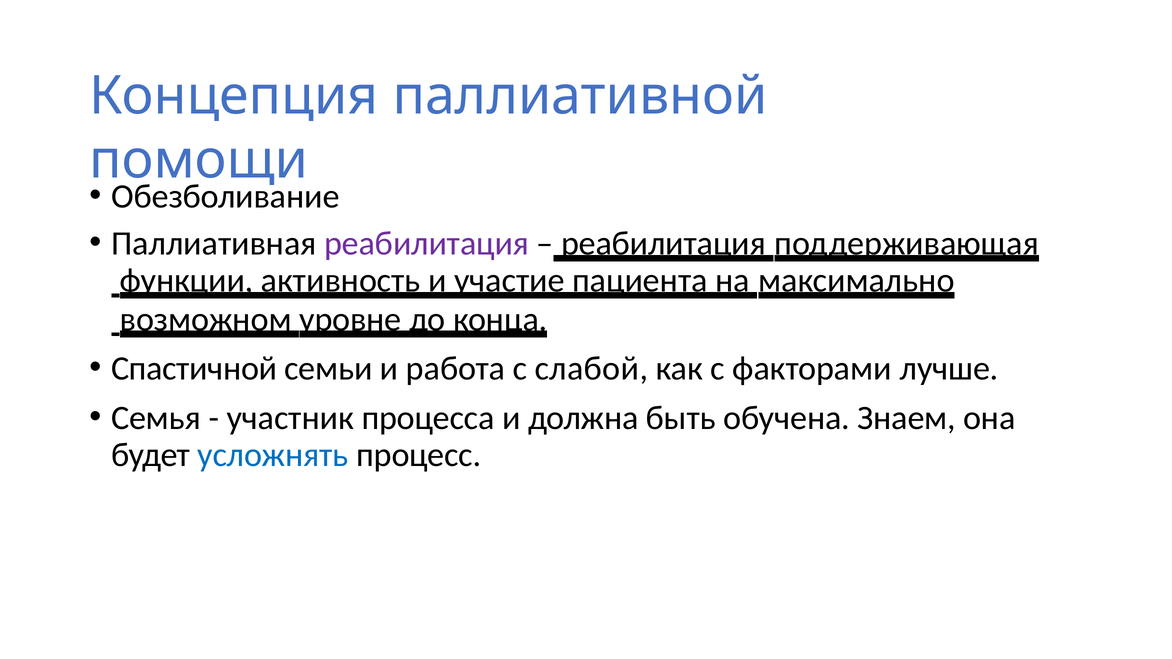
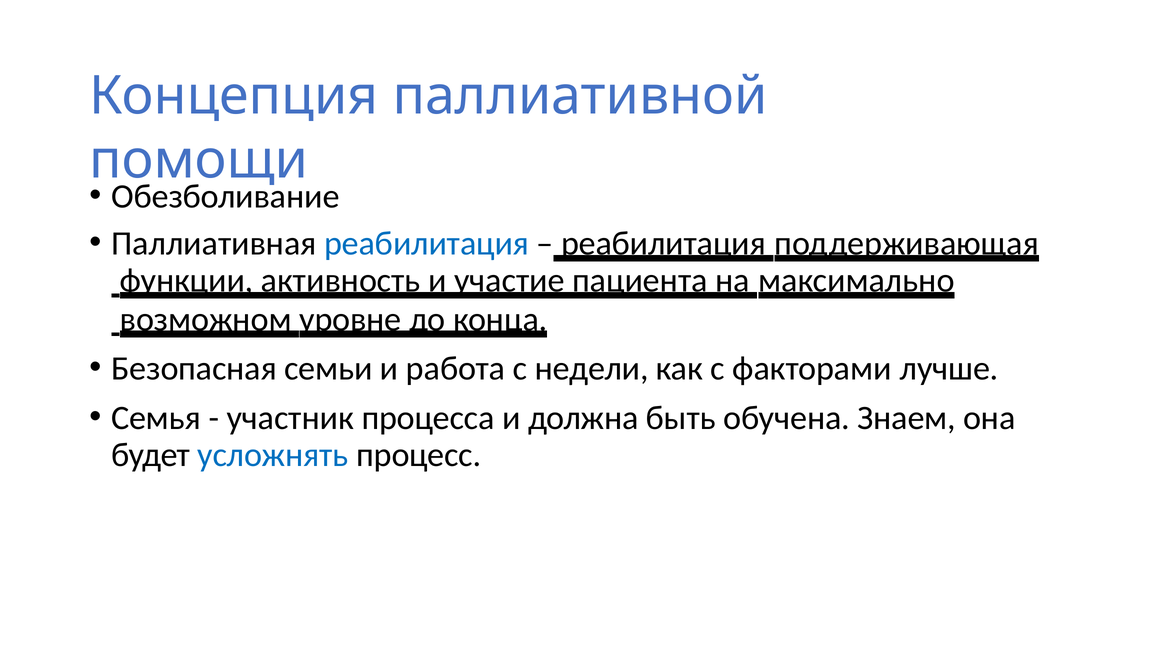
реабилитация at (427, 244) colour: purple -> blue
Спастичной: Спастичной -> Безопасная
слабой: слабой -> недели
